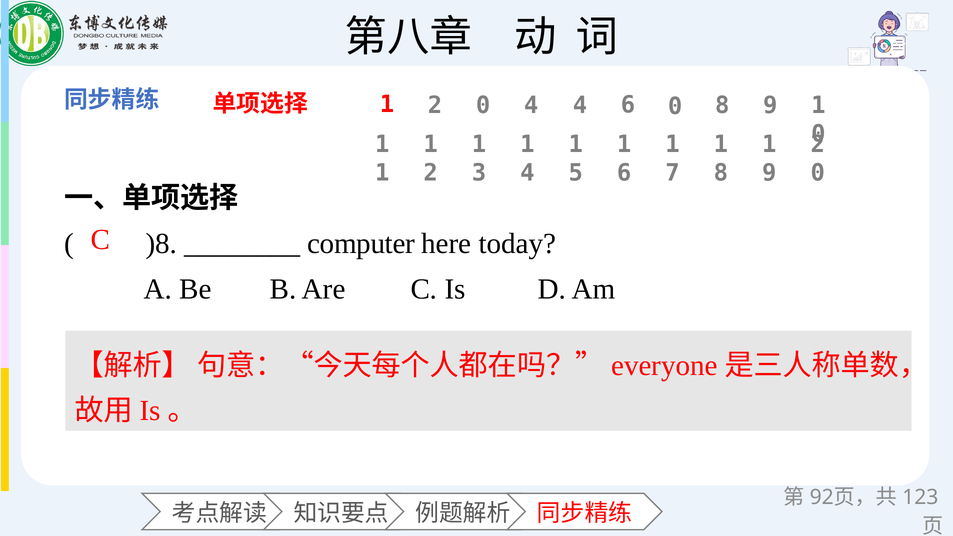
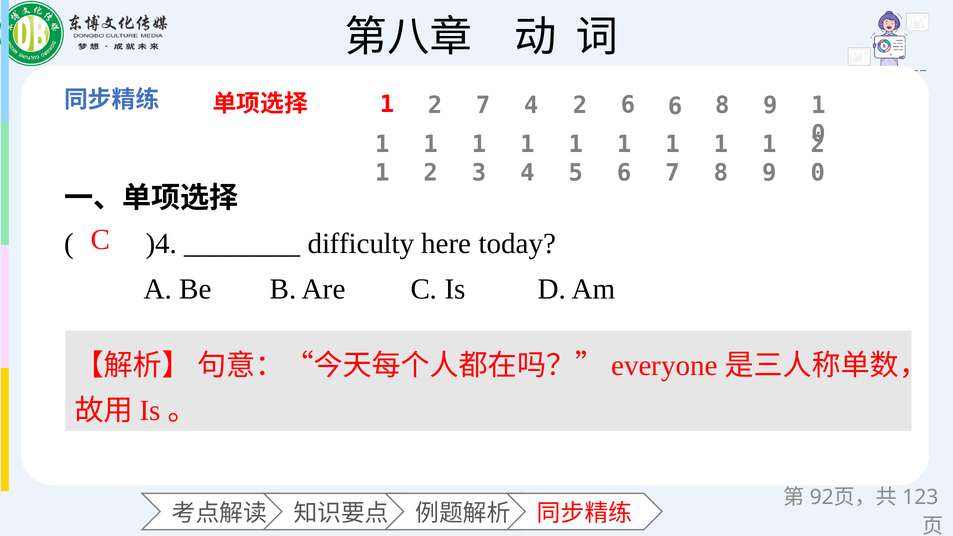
1 2 0: 0 -> 7
4 4: 4 -> 2
6 0: 0 -> 6
)8: )8 -> )4
computer: computer -> difficulty
